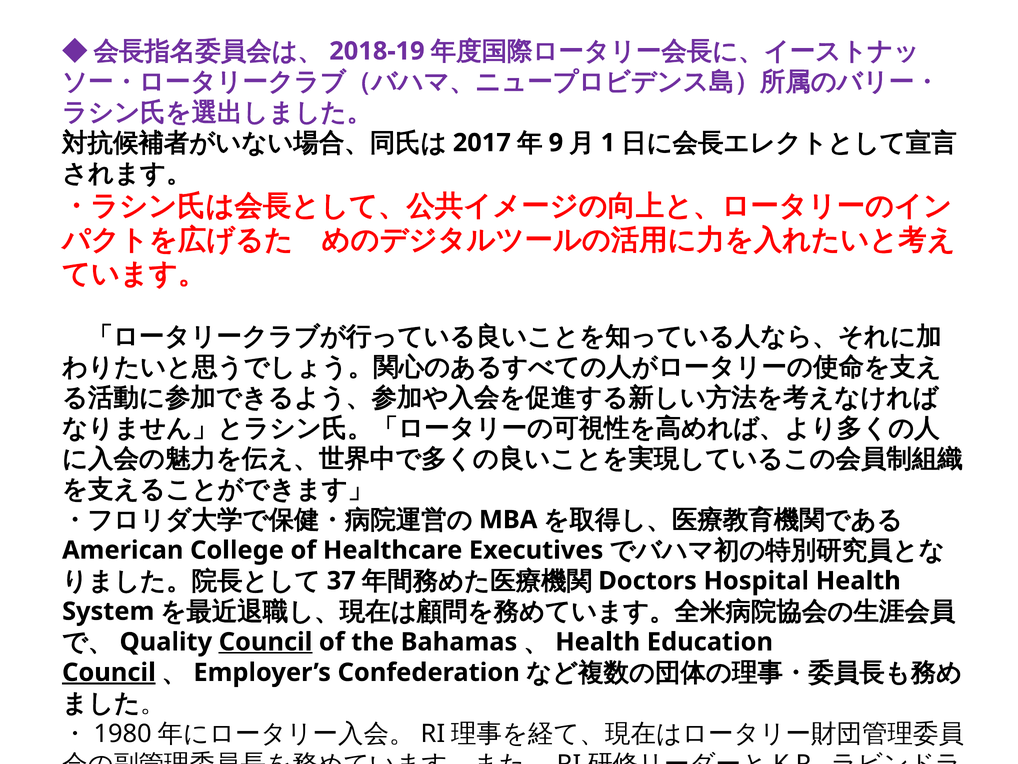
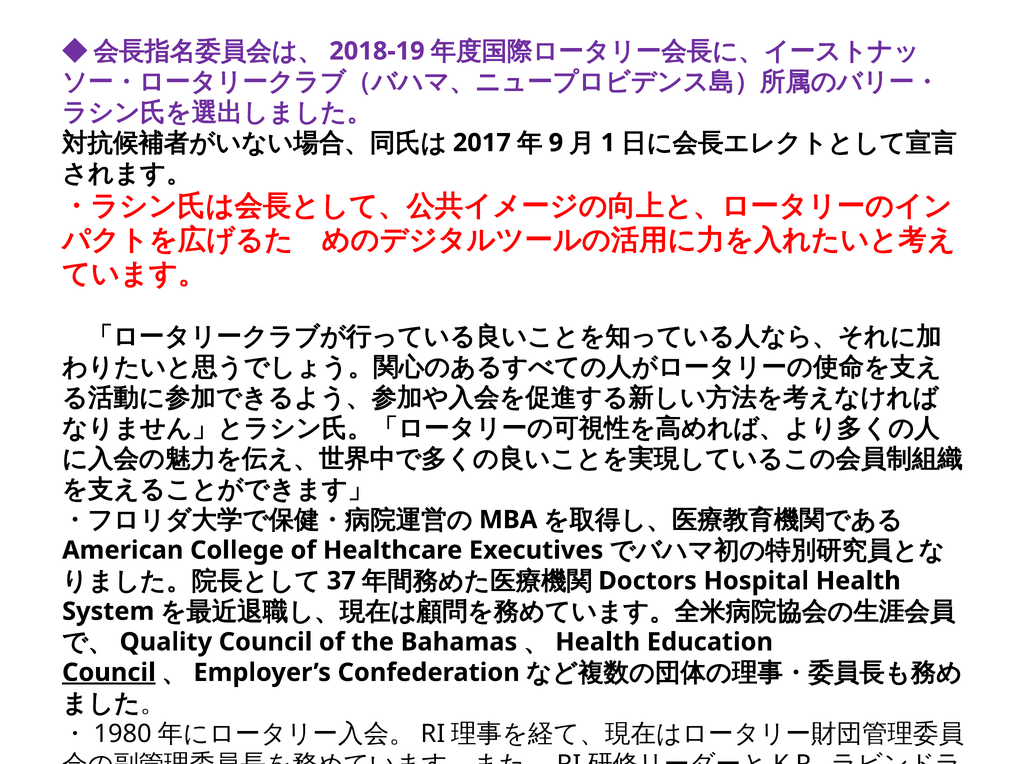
Council at (265, 642) underline: present -> none
